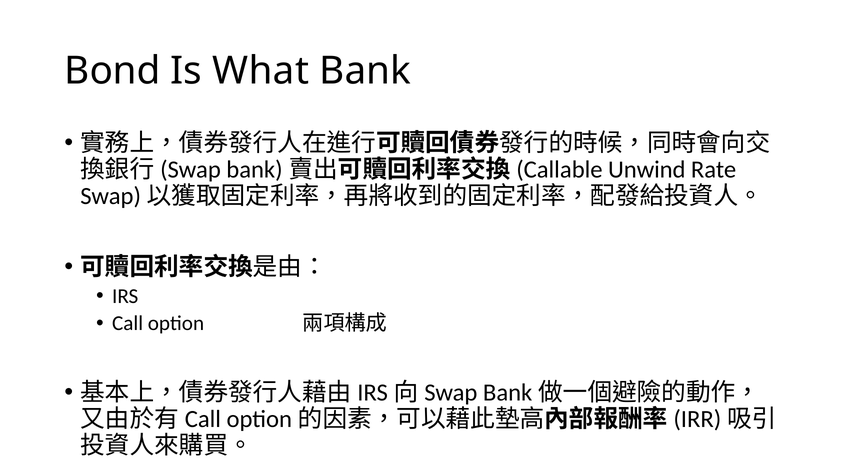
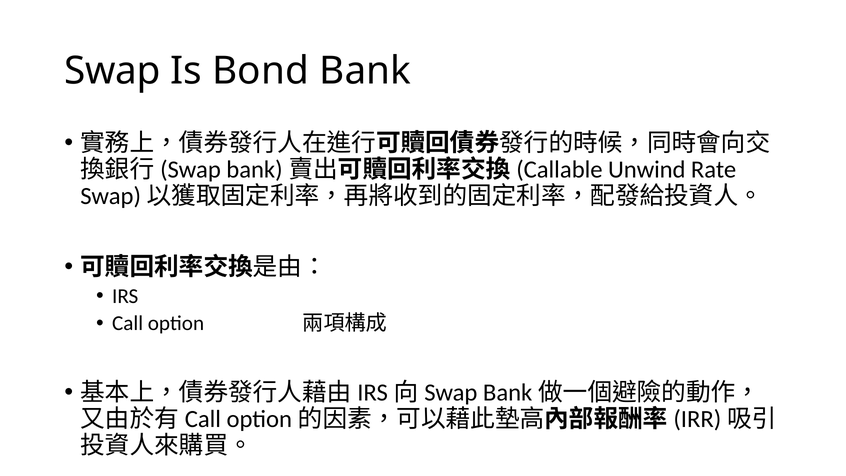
Bond: Bond -> Swap
What: What -> Bond
